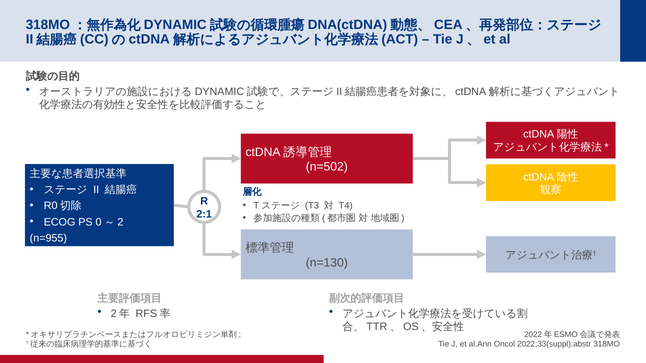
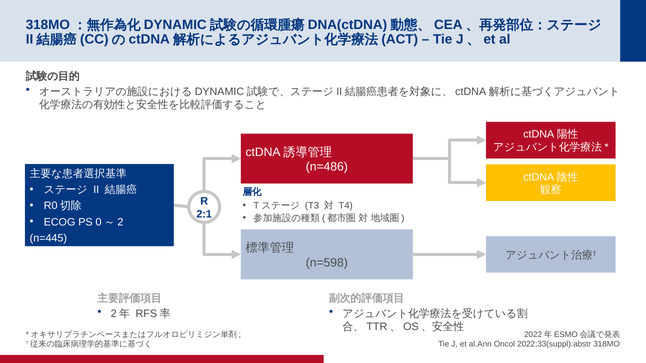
n=502: n=502 -> n=486
n=955: n=955 -> n=445
n=130: n=130 -> n=598
